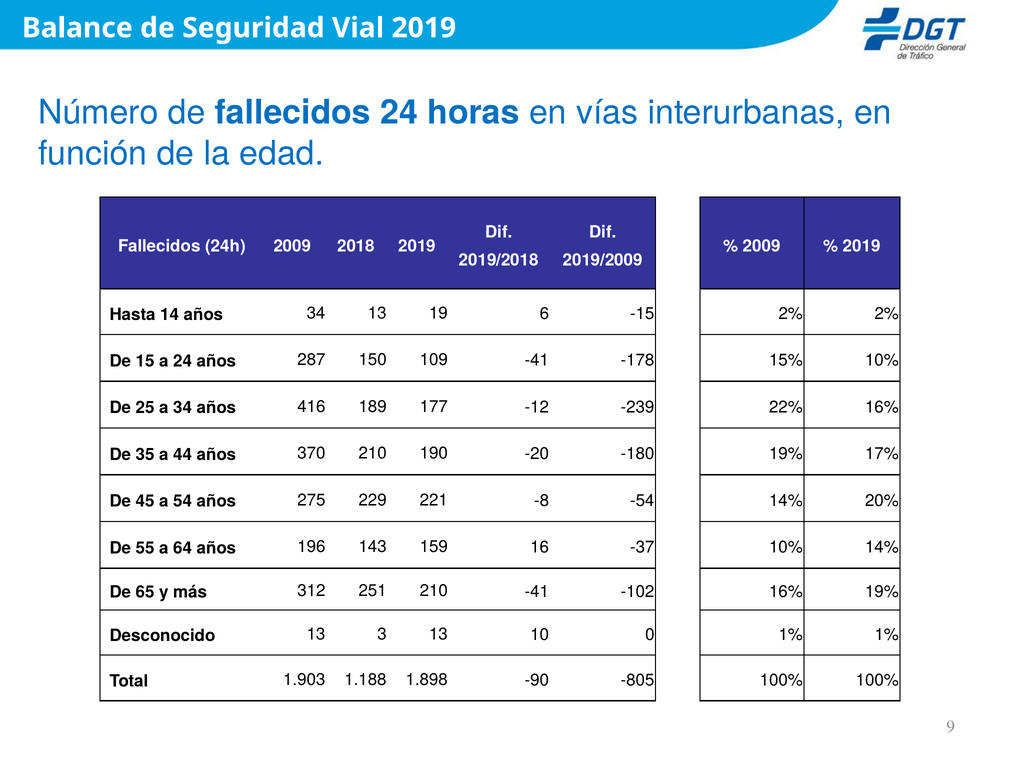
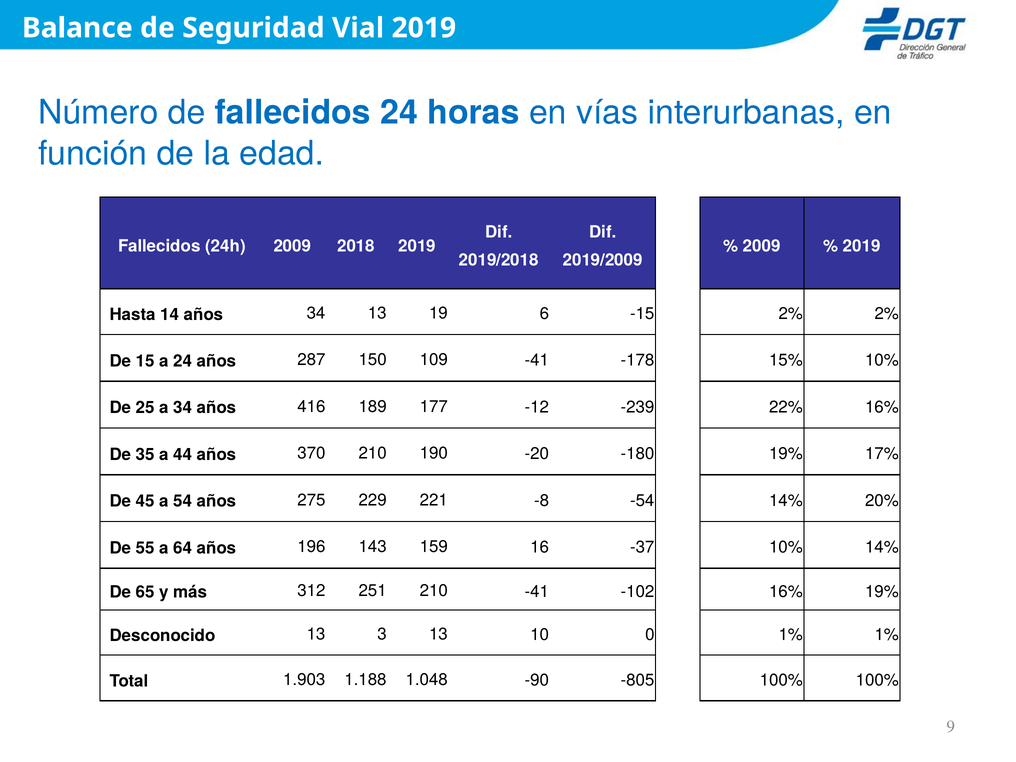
1.898: 1.898 -> 1.048
